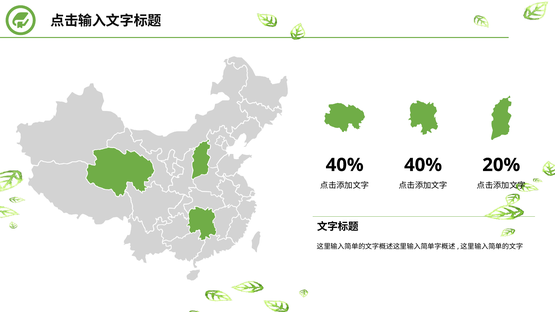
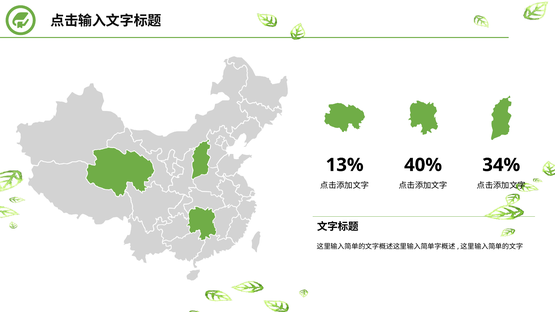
40% at (345, 165): 40% -> 13%
20%: 20% -> 34%
